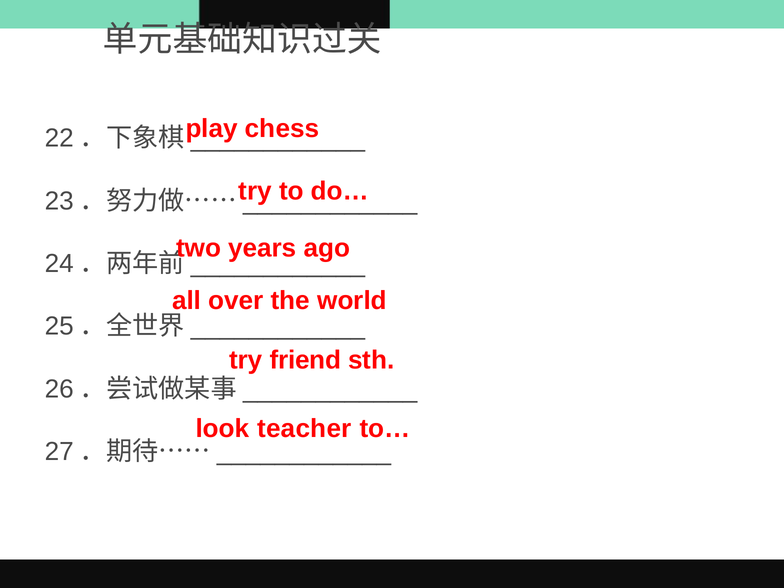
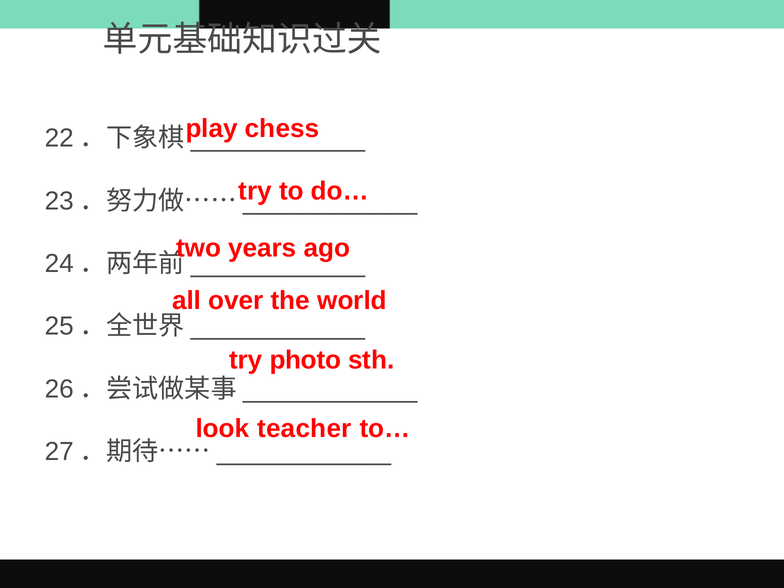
friend: friend -> photo
